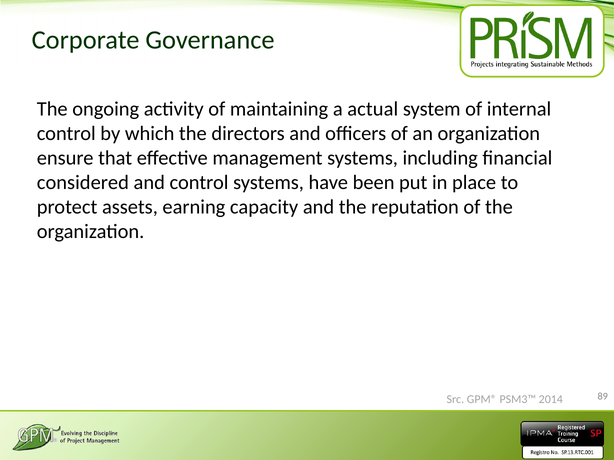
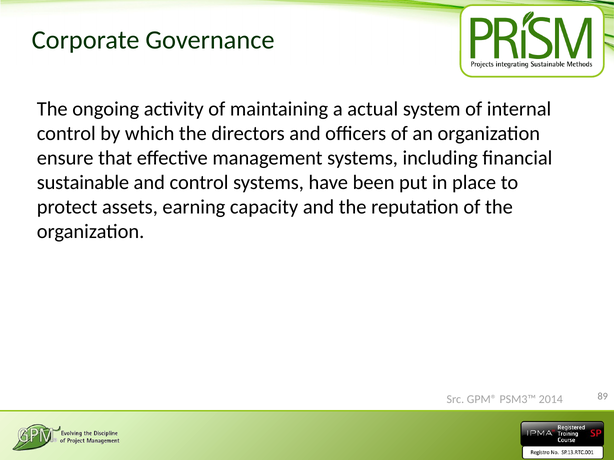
considered: considered -> sustainable
